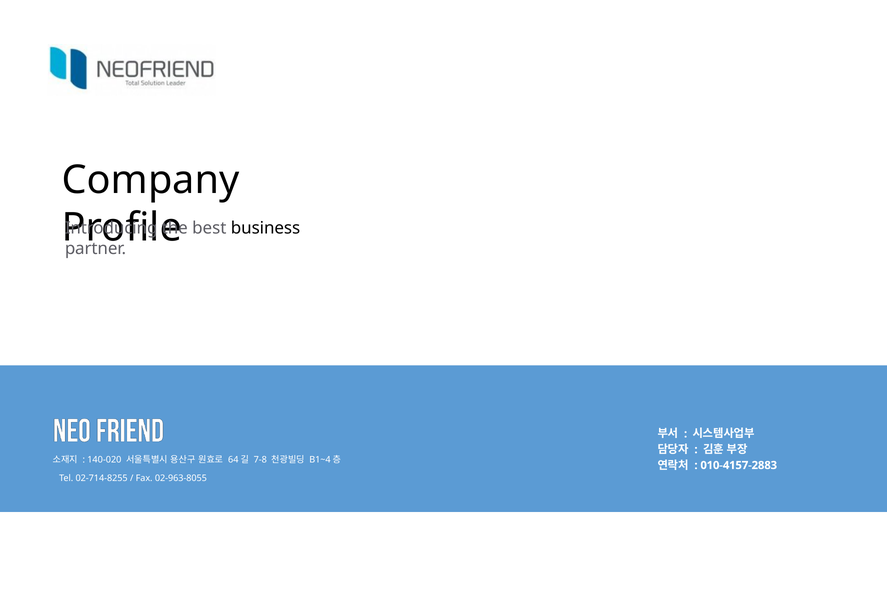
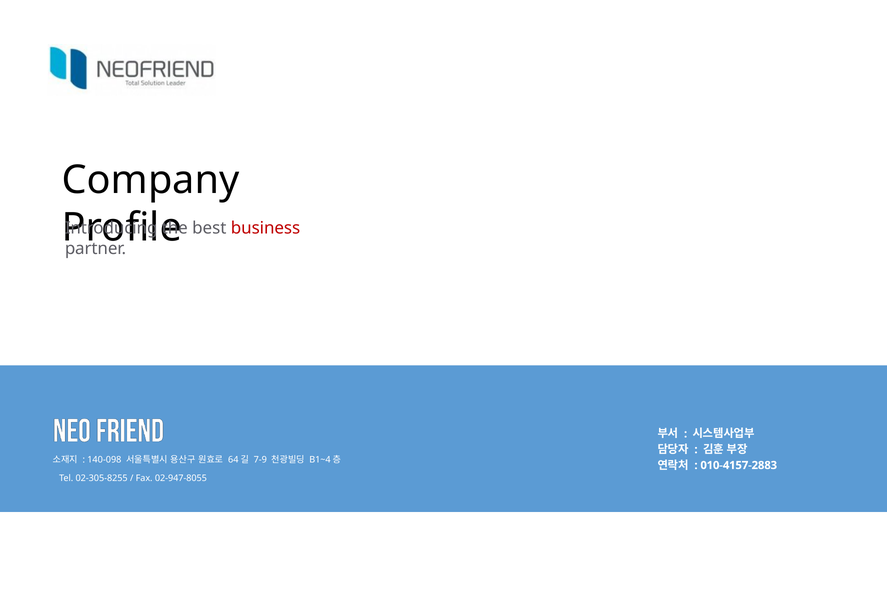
business colour: black -> red
140-020: 140-020 -> 140-098
7-8: 7-8 -> 7-9
02-714-8255: 02-714-8255 -> 02-305-8255
02-963-8055: 02-963-8055 -> 02-947-8055
